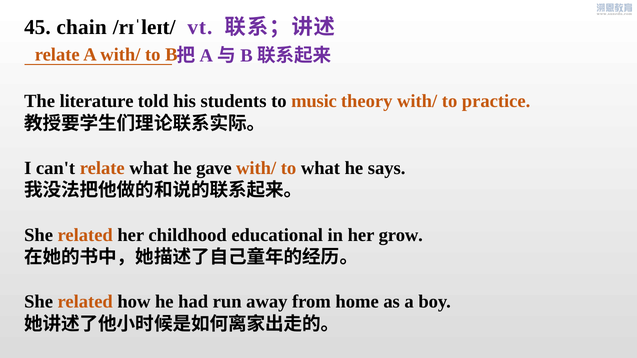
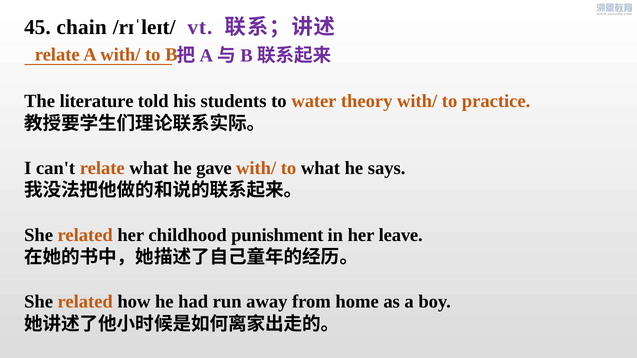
music: music -> water
educational: educational -> punishment
grow: grow -> leave
